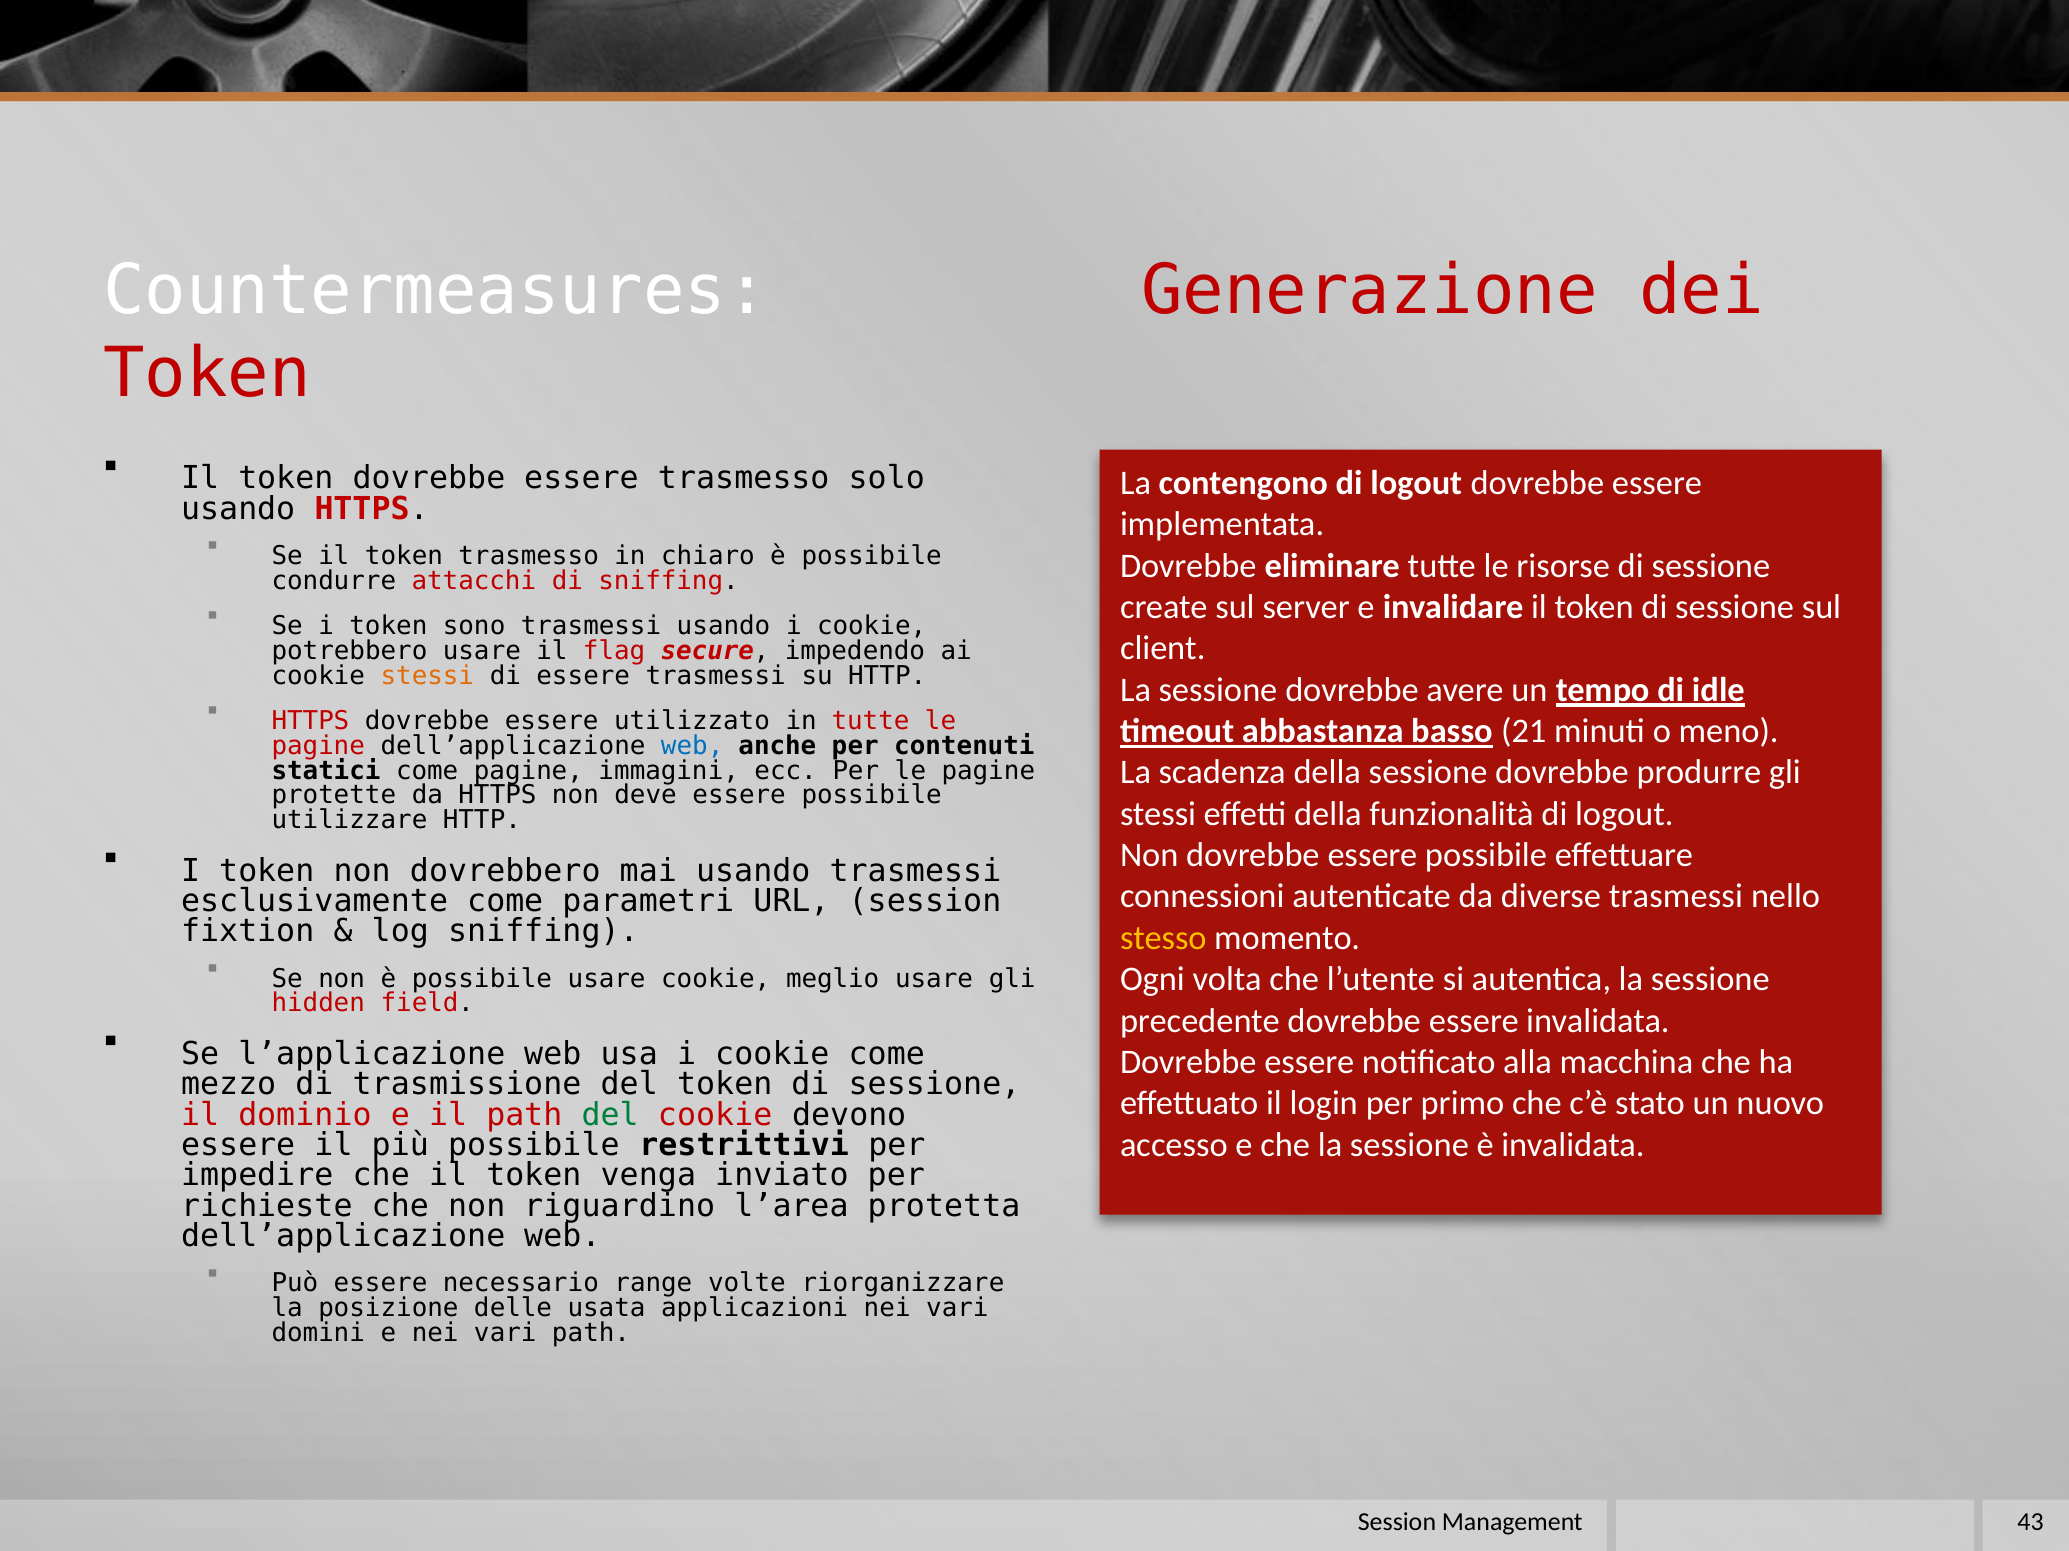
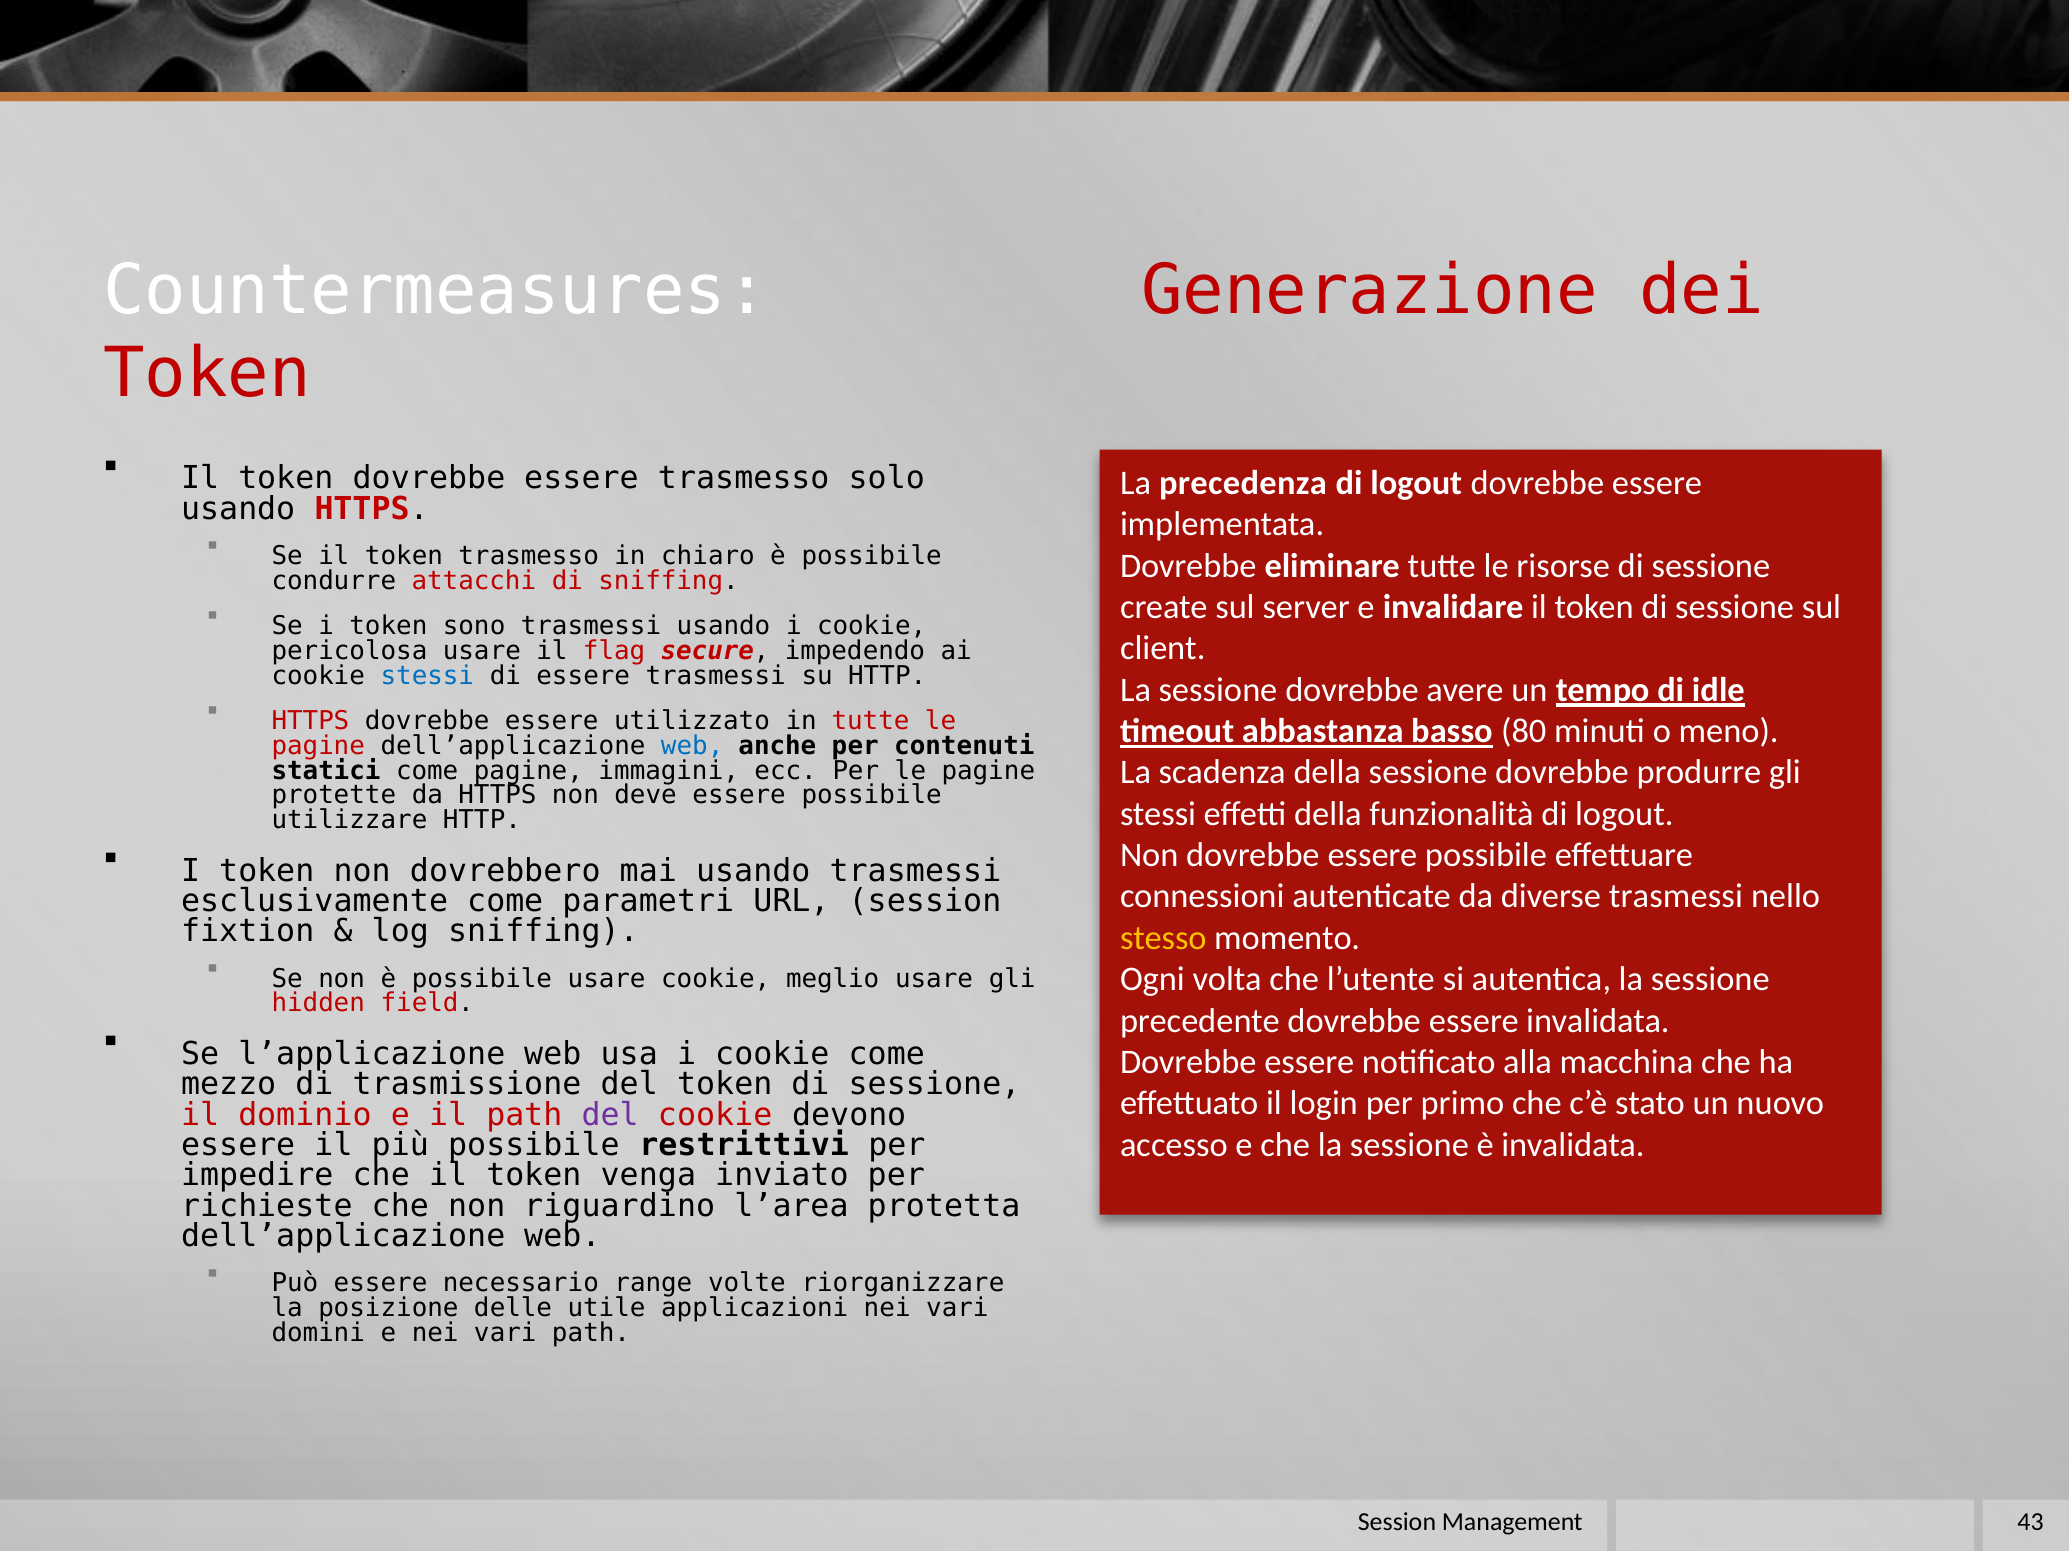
contengono: contengono -> precedenza
potrebbero: potrebbero -> pericolosa
stessi at (427, 676) colour: orange -> blue
21: 21 -> 80
del at (610, 1115) colour: green -> purple
usata: usata -> utile
